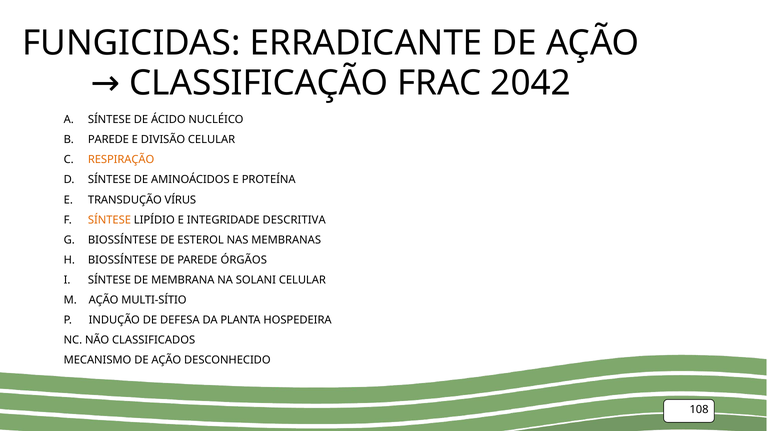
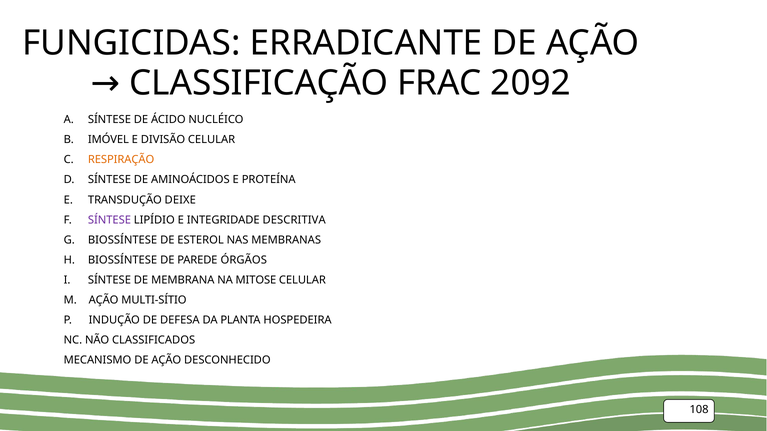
2042: 2042 -> 2092
PAREDE at (108, 140): PAREDE -> IMÓVEL
VÍRUS: VÍRUS -> DEIXE
SÍNTESE at (109, 220) colour: orange -> purple
SOLANI: SOLANI -> MITOSE
